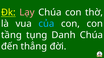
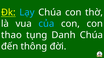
Lạy colour: pink -> light blue
tầng: tầng -> thao
thẳng: thẳng -> thông
